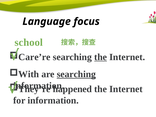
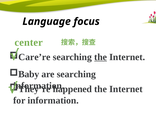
school: school -> center
With: With -> Baby
searching at (76, 74) underline: present -> none
